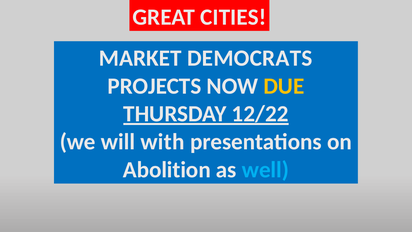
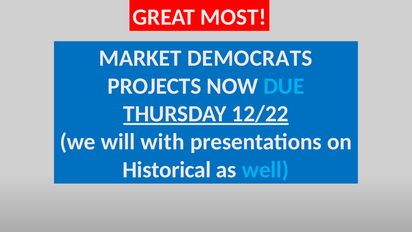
CITIES: CITIES -> MOST
DUE colour: yellow -> light blue
Abolition: Abolition -> Historical
